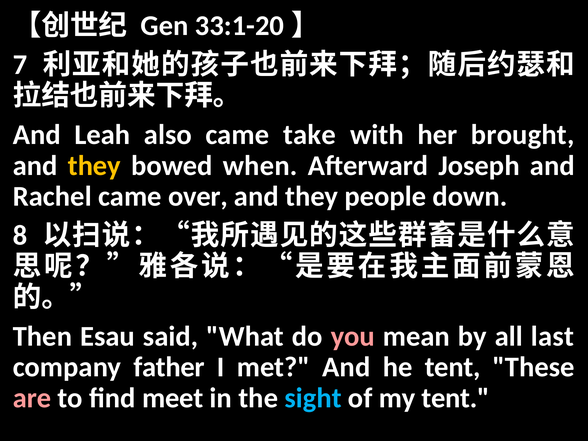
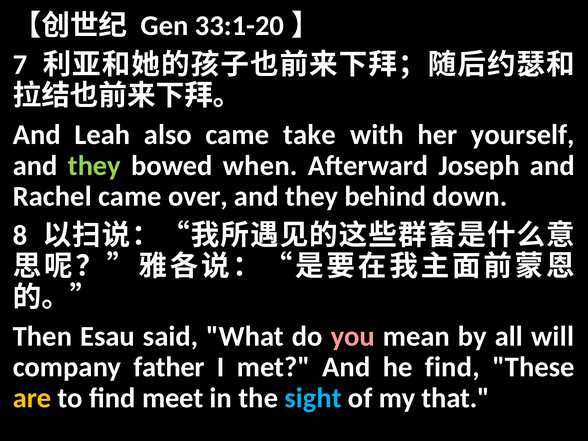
brought: brought -> yourself
they at (94, 166) colour: yellow -> light green
people: people -> behind
last: last -> will
he tent: tent -> find
are colour: pink -> yellow
my tent: tent -> that
